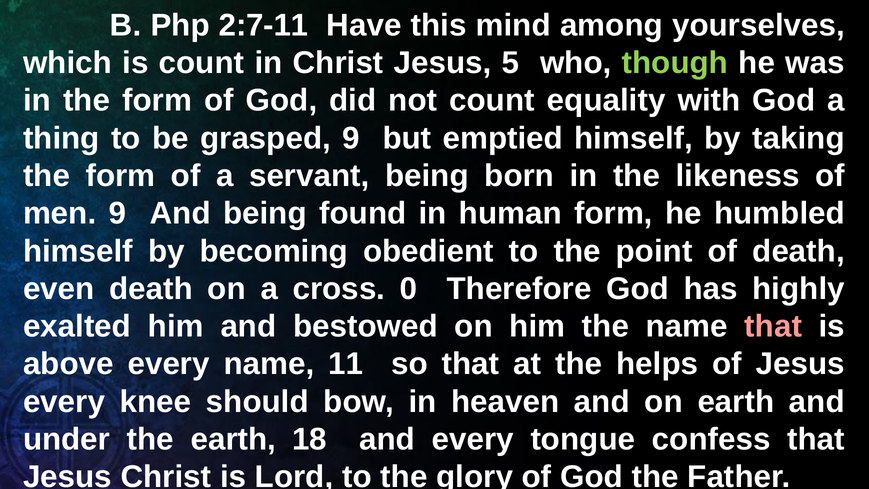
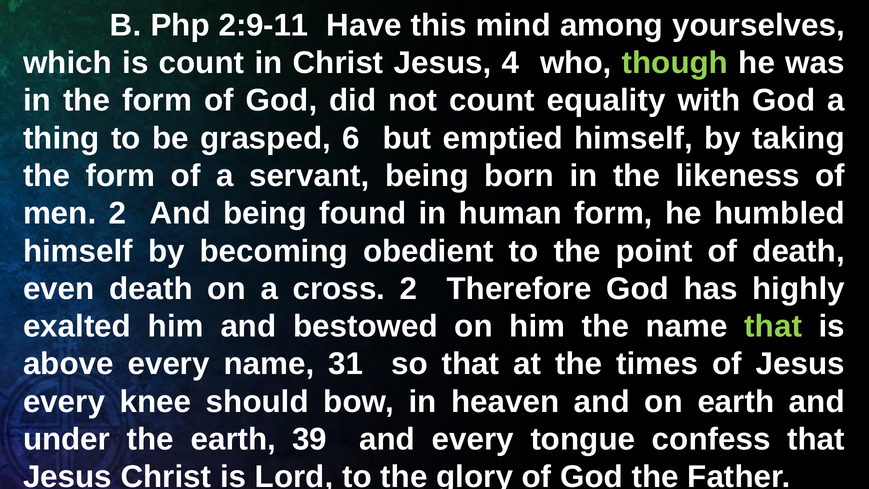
2:7-11: 2:7-11 -> 2:9-11
5: 5 -> 4
grasped 9: 9 -> 6
men 9: 9 -> 2
cross 0: 0 -> 2
that at (773, 326) colour: pink -> light green
11: 11 -> 31
helps: helps -> times
18: 18 -> 39
